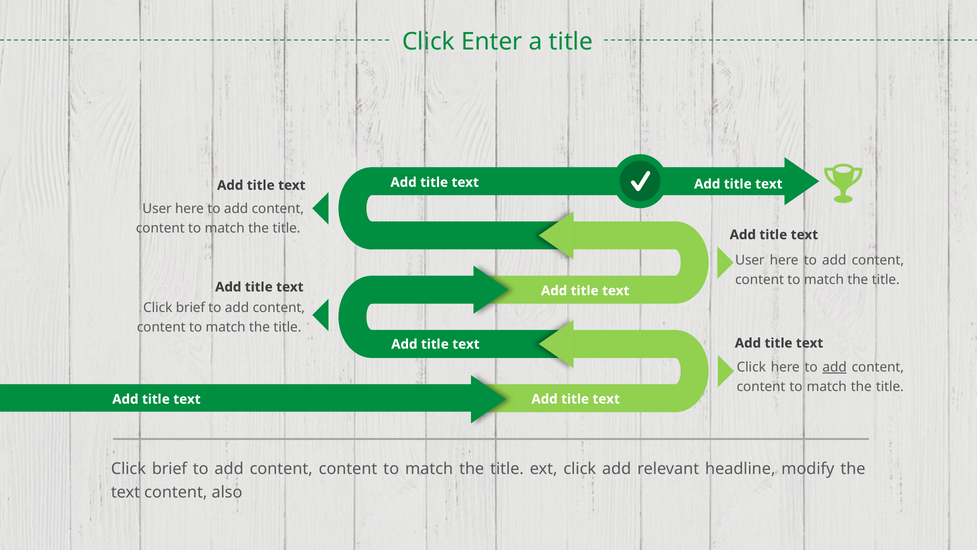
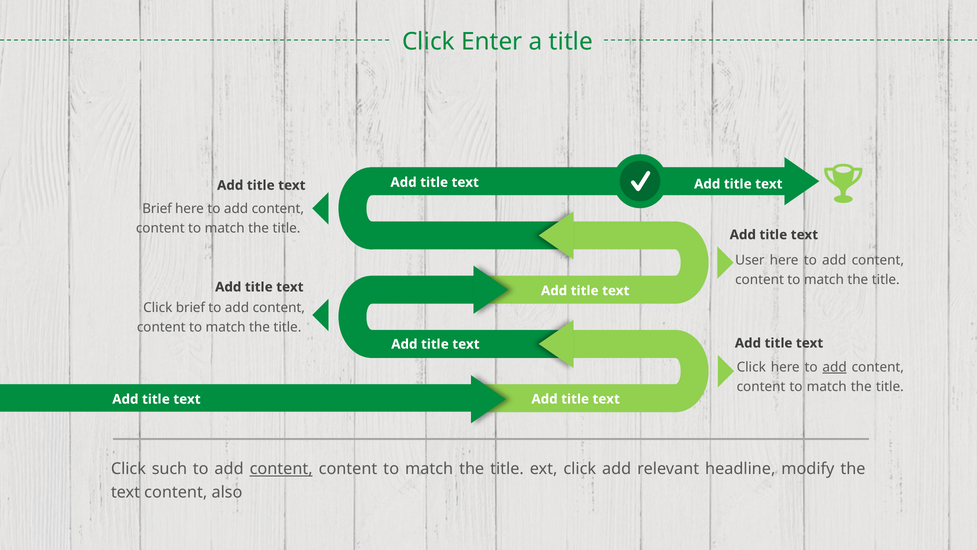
User at (157, 209): User -> Brief
brief at (169, 468): brief -> such
content at (281, 468) underline: none -> present
